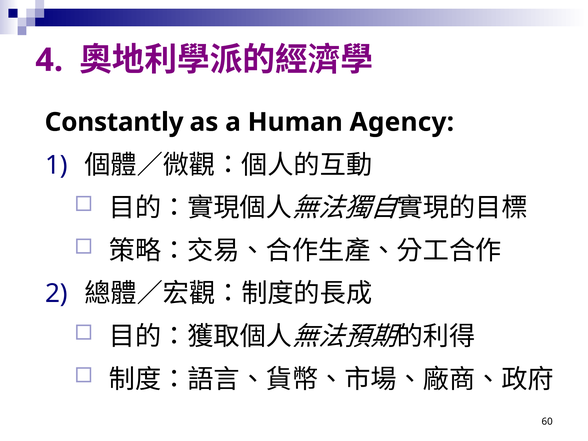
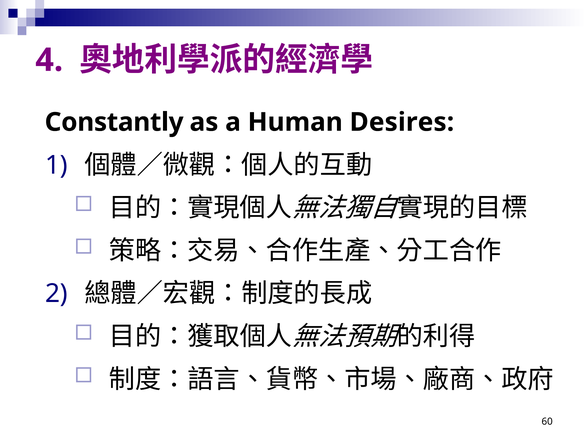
Agency: Agency -> Desires
